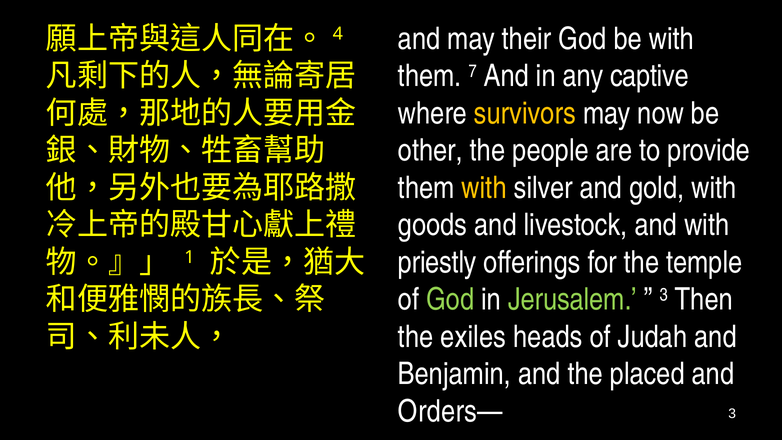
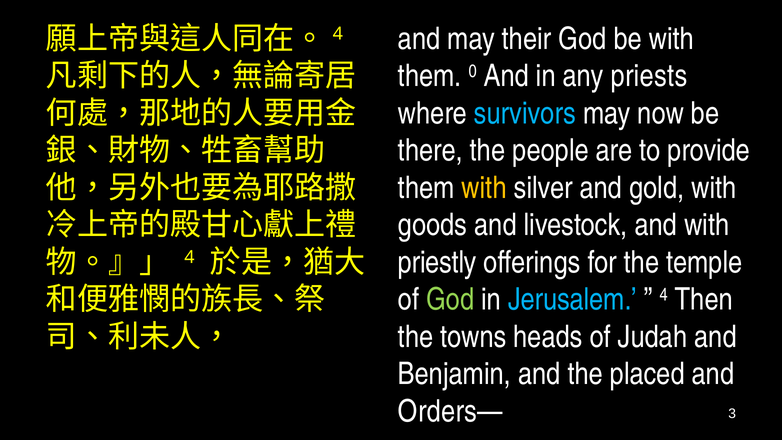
7: 7 -> 0
captive: captive -> priests
survivors colour: yellow -> light blue
other: other -> there
1 at (190, 257): 1 -> 4
Jerusalem colour: light green -> light blue
3 at (664, 295): 3 -> 4
exiles: exiles -> towns
